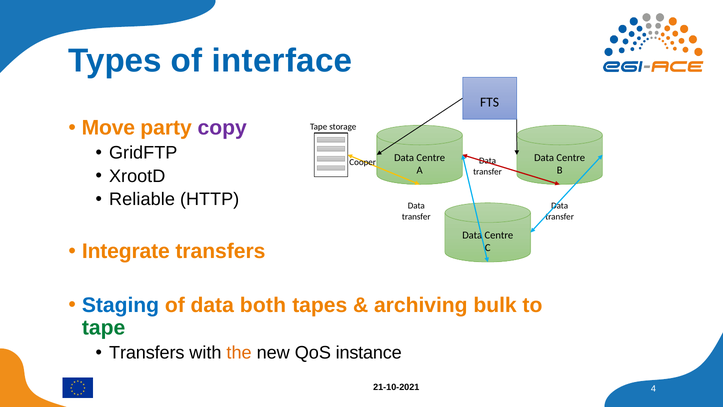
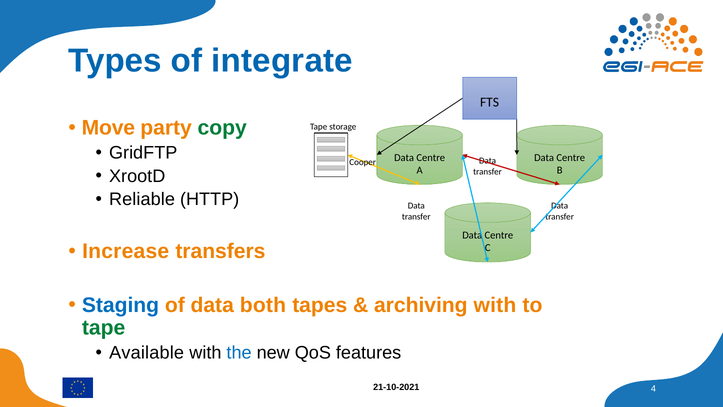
interface: interface -> integrate
copy colour: purple -> green
Integrate: Integrate -> Increase
archiving bulk: bulk -> with
Transfers at (147, 353): Transfers -> Available
the colour: orange -> blue
instance: instance -> features
